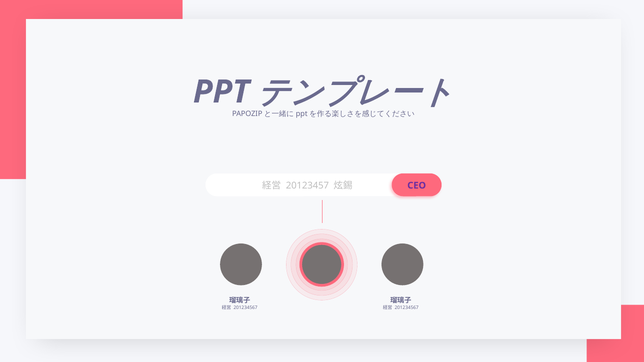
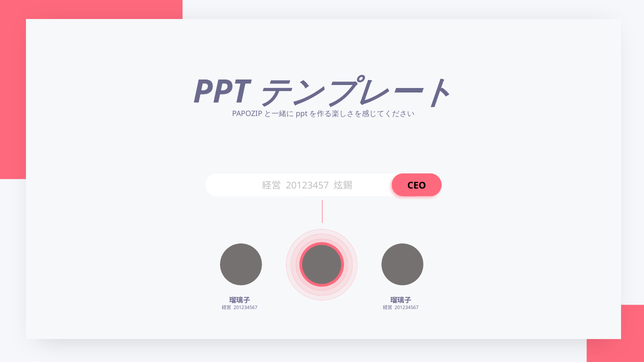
CEO colour: purple -> black
